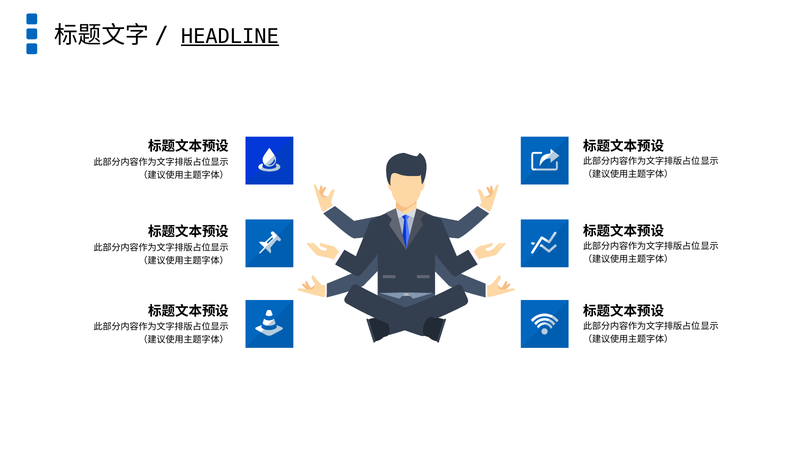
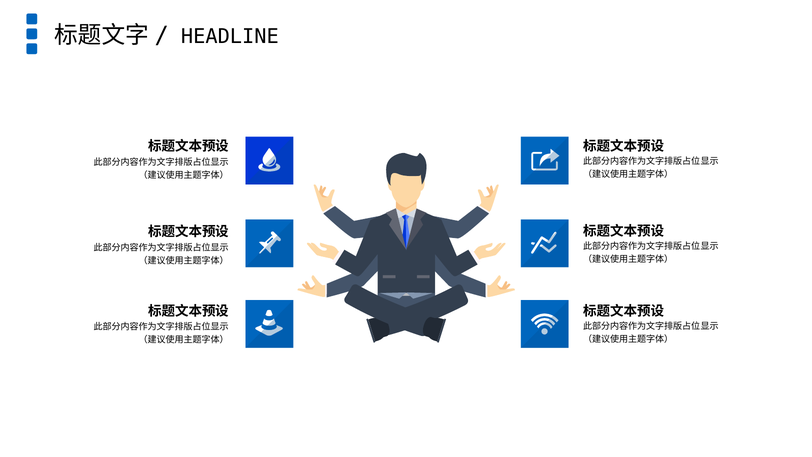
HEADLINE underline: present -> none
